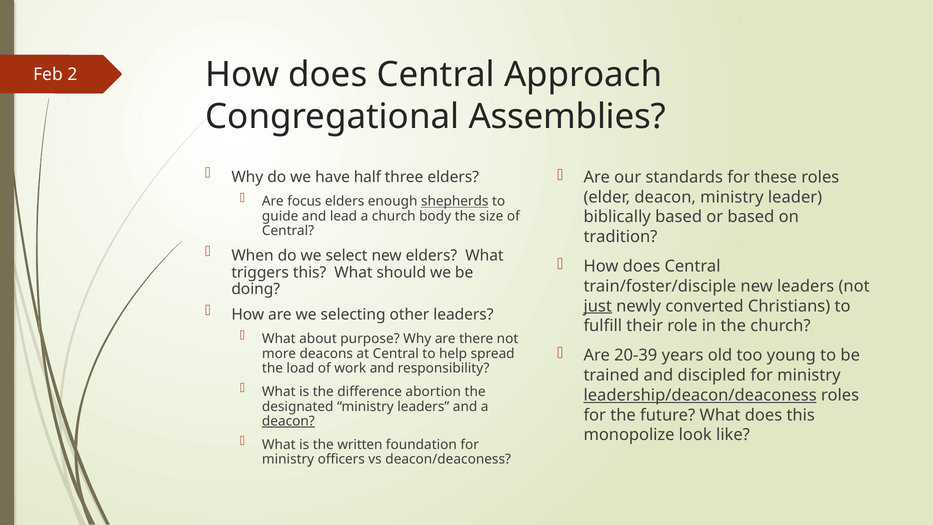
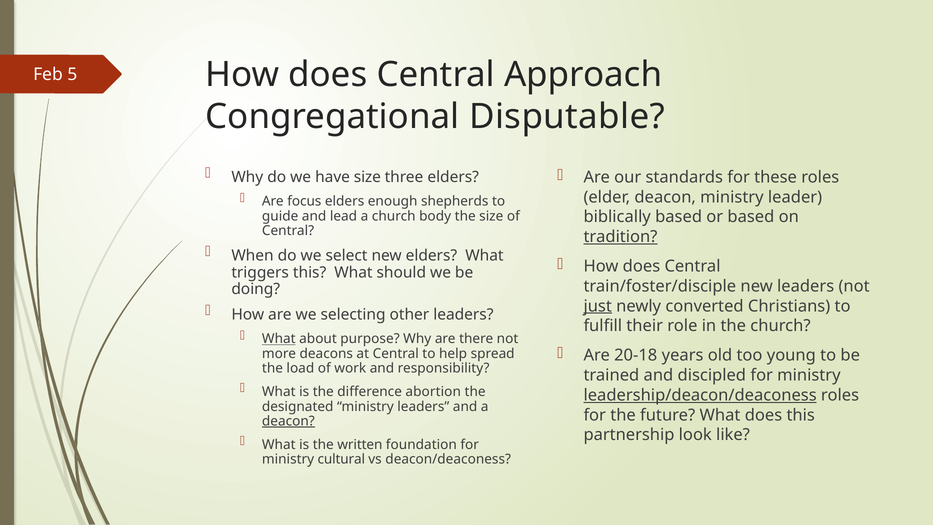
2: 2 -> 5
Assemblies: Assemblies -> Disputable
have half: half -> size
shepherds underline: present -> none
tradition underline: none -> present
What at (279, 339) underline: none -> present
20-39: 20-39 -> 20-18
monopolize: monopolize -> partnership
officers: officers -> cultural
